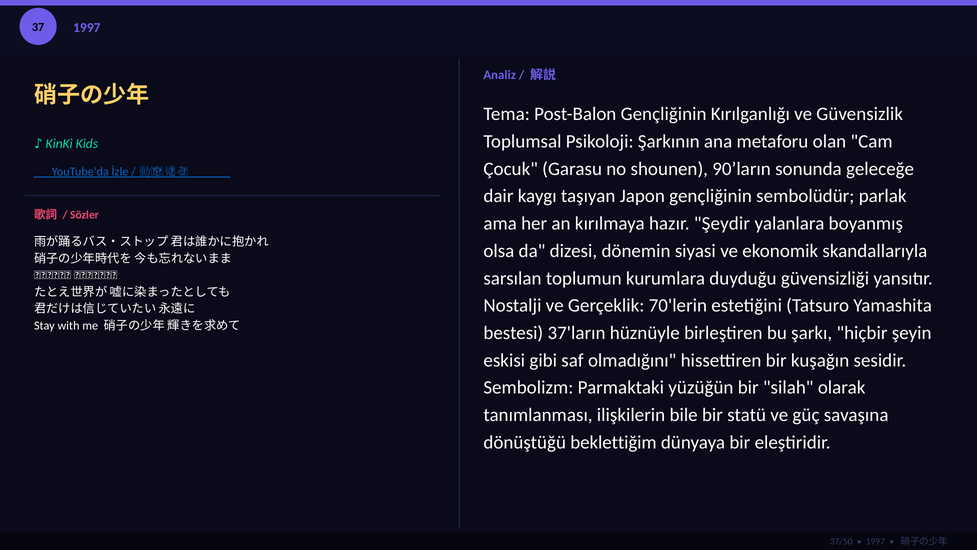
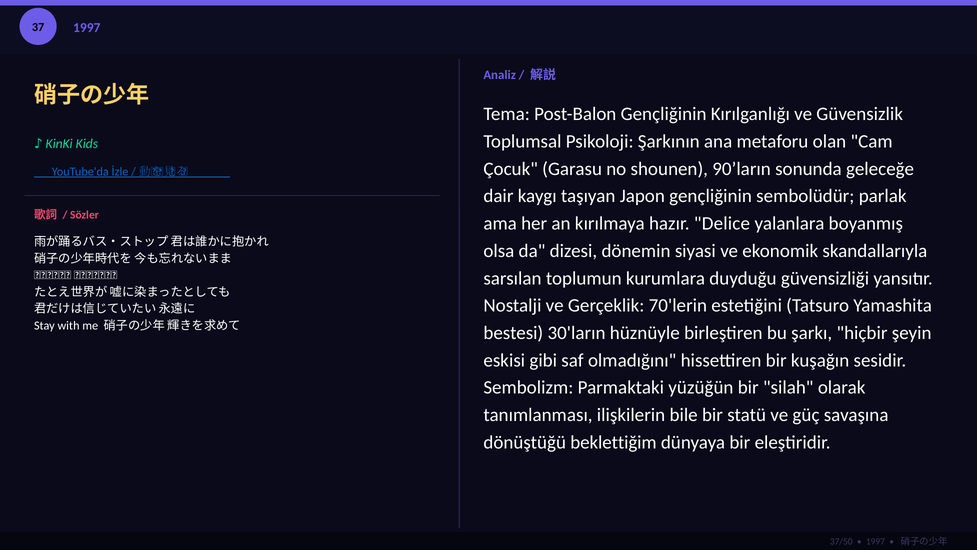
Şeydir: Şeydir -> Delice
37'ların: 37'ların -> 30'ların
